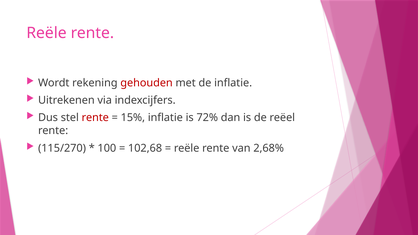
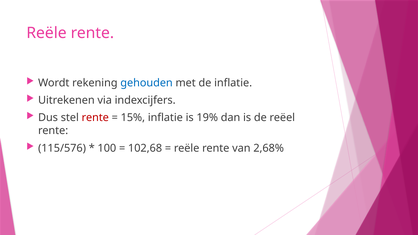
gehouden colour: red -> blue
72%: 72% -> 19%
115/270: 115/270 -> 115/576
